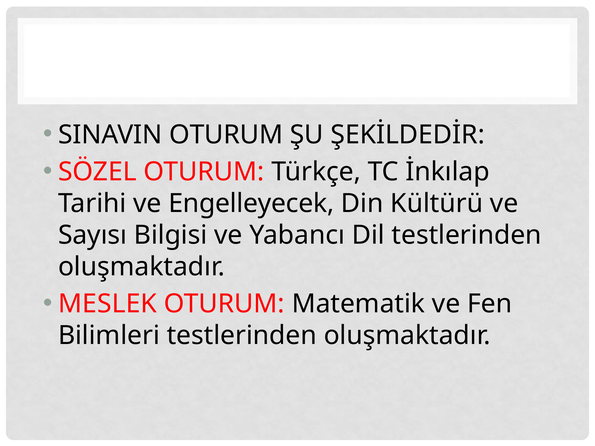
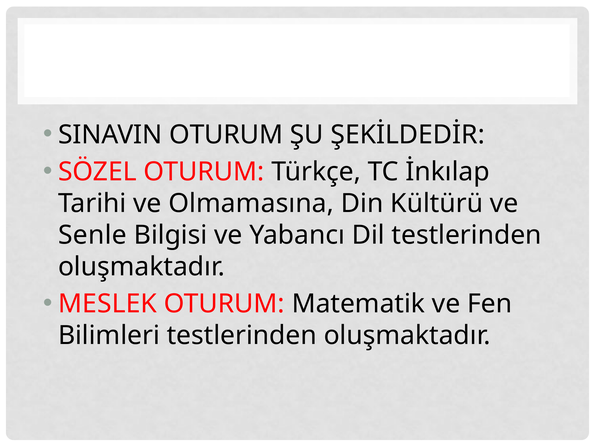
Engelleyecek: Engelleyecek -> Olmamasına
Sayısı: Sayısı -> Senle
